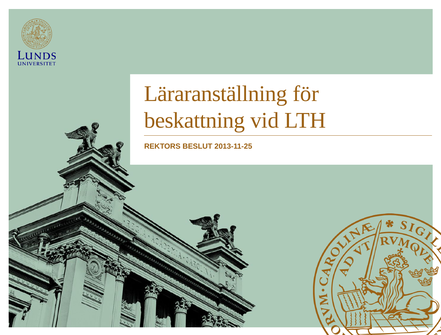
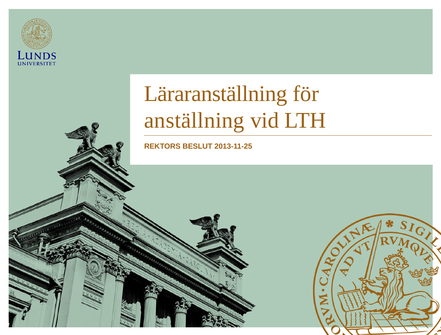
beskattning: beskattning -> anställning
